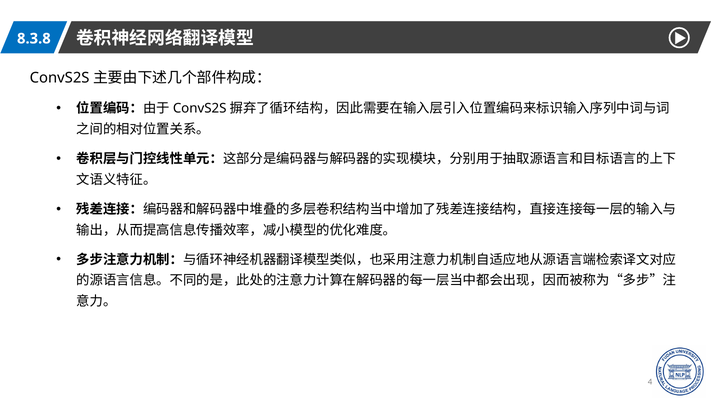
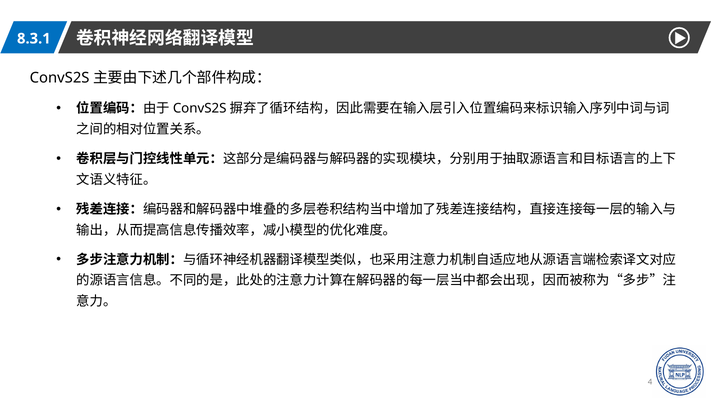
8.3.8: 8.3.8 -> 8.3.1
